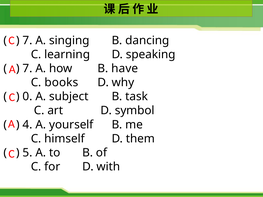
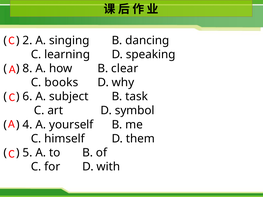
7 at (28, 41): 7 -> 2
7 at (28, 69): 7 -> 8
have: have -> clear
0: 0 -> 6
